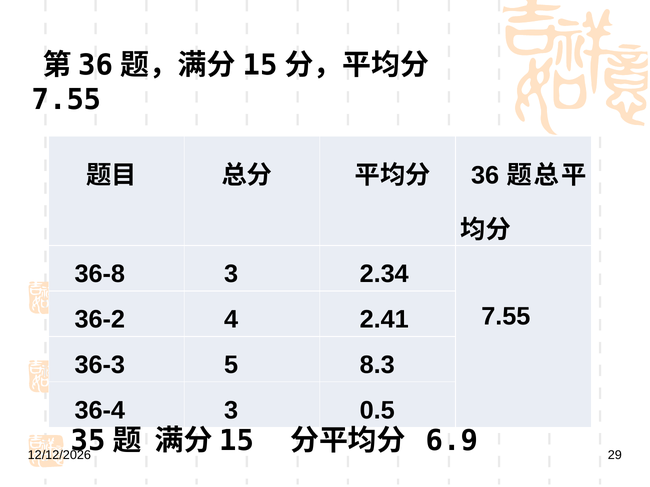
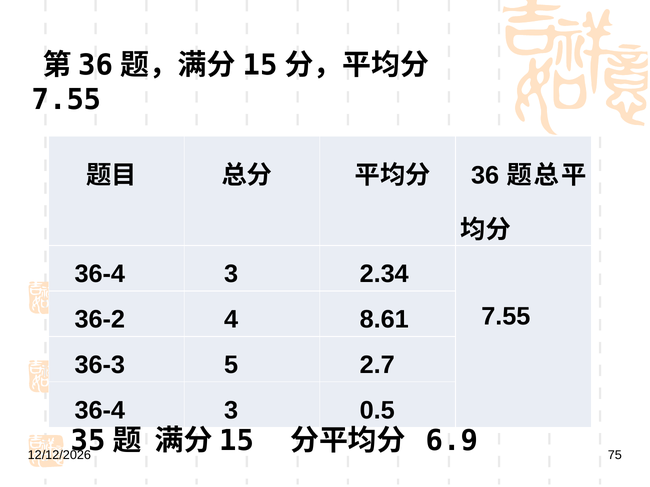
36-8 at (100, 274): 36-8 -> 36-4
2.41: 2.41 -> 8.61
8.3: 8.3 -> 2.7
29: 29 -> 75
